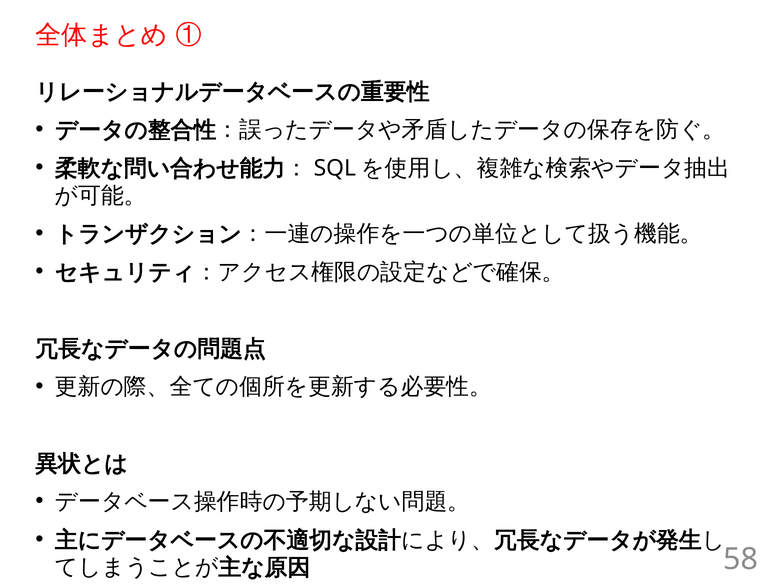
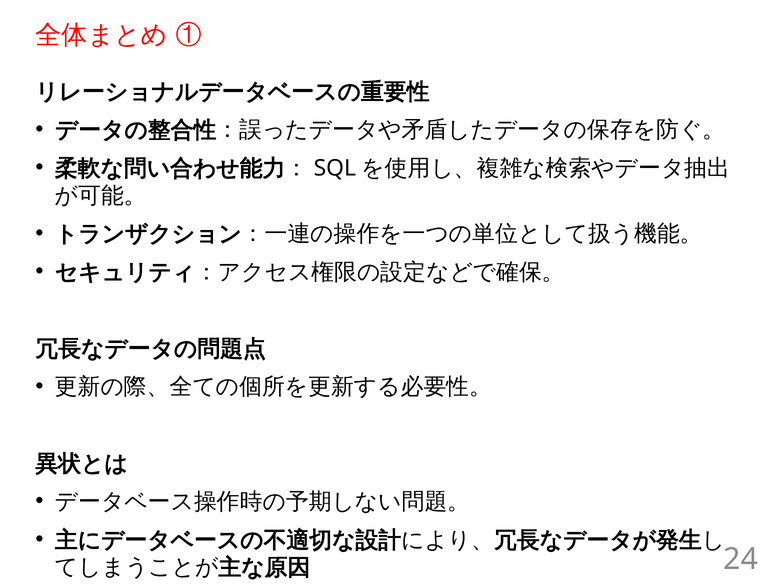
58: 58 -> 24
